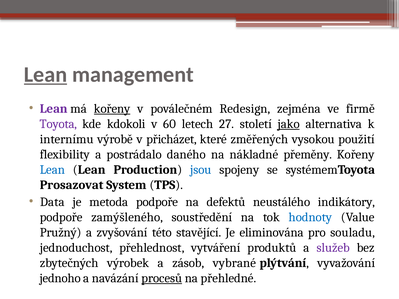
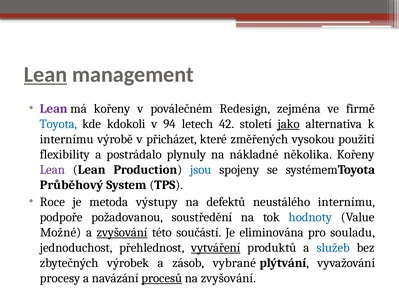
kořeny at (112, 109) underline: present -> none
Toyota colour: purple -> blue
60: 60 -> 94
27: 27 -> 42
daného: daného -> plynuly
přeměny: přeměny -> několika
Lean at (52, 170) colour: blue -> purple
Prosazovat: Prosazovat -> Průběhový
Data: Data -> Roce
metoda podpoře: podpoře -> výstupy
neustálého indikátory: indikátory -> internímu
zamýšleného: zamýšleného -> požadovanou
Pružný: Pružný -> Možné
zvyšování at (122, 233) underline: none -> present
stavějící: stavějící -> součástí
vytváření underline: none -> present
služeb colour: purple -> blue
jednoho: jednoho -> procesy
na přehledné: přehledné -> zvyšování
